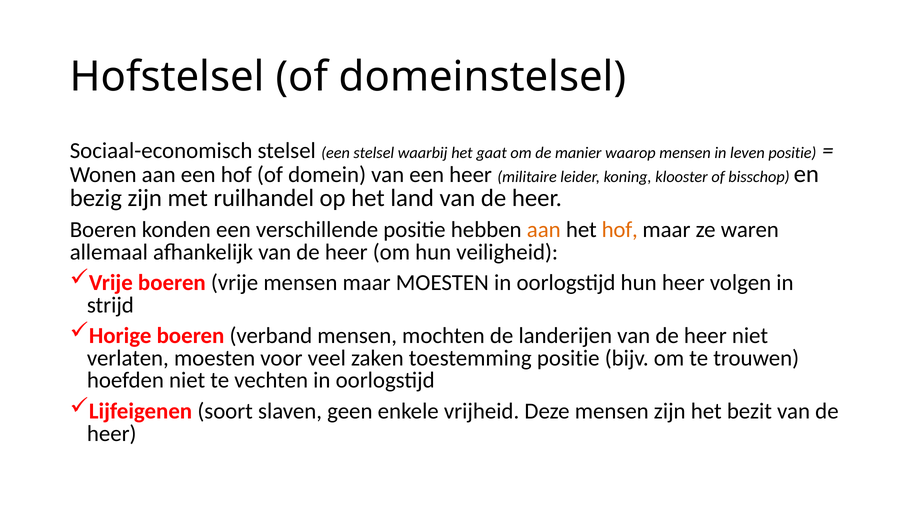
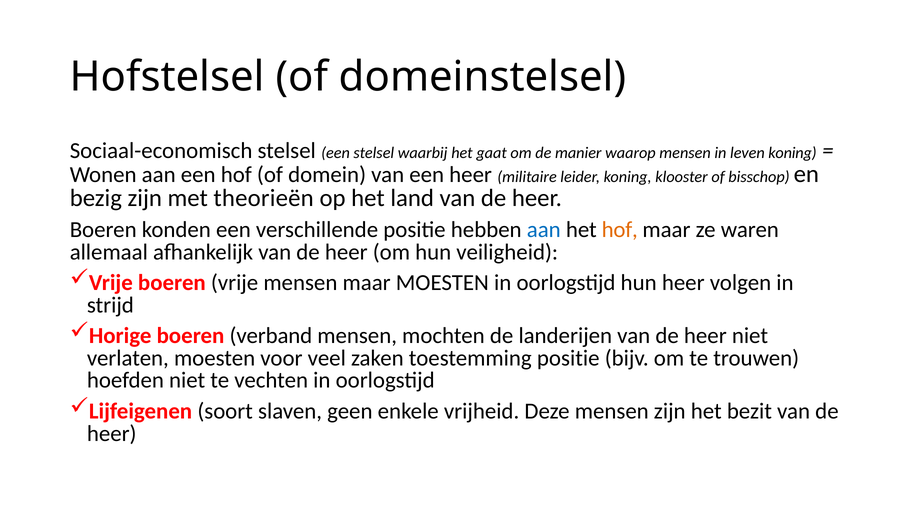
leven positie: positie -> koning
ruilhandel: ruilhandel -> theorieën
aan at (544, 230) colour: orange -> blue
